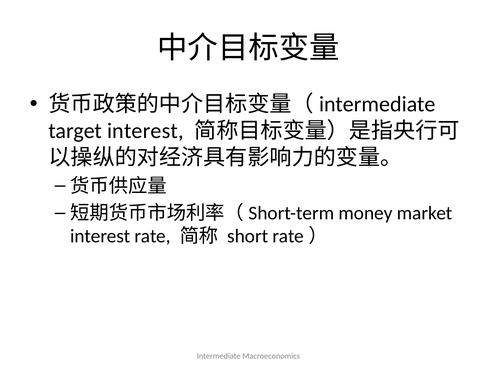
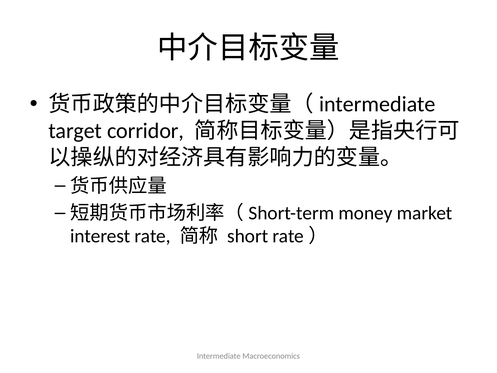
target interest: interest -> corridor
